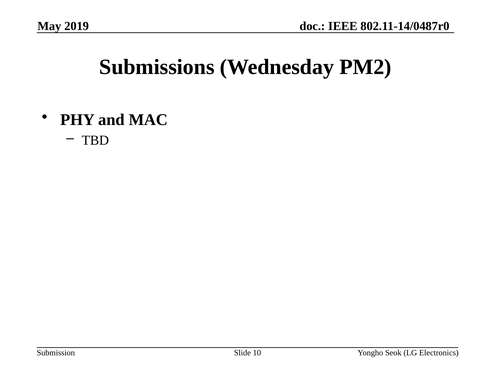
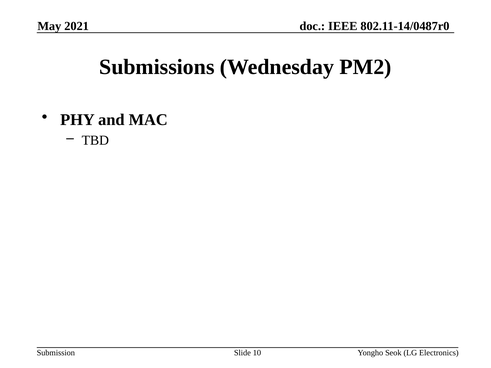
2019: 2019 -> 2021
